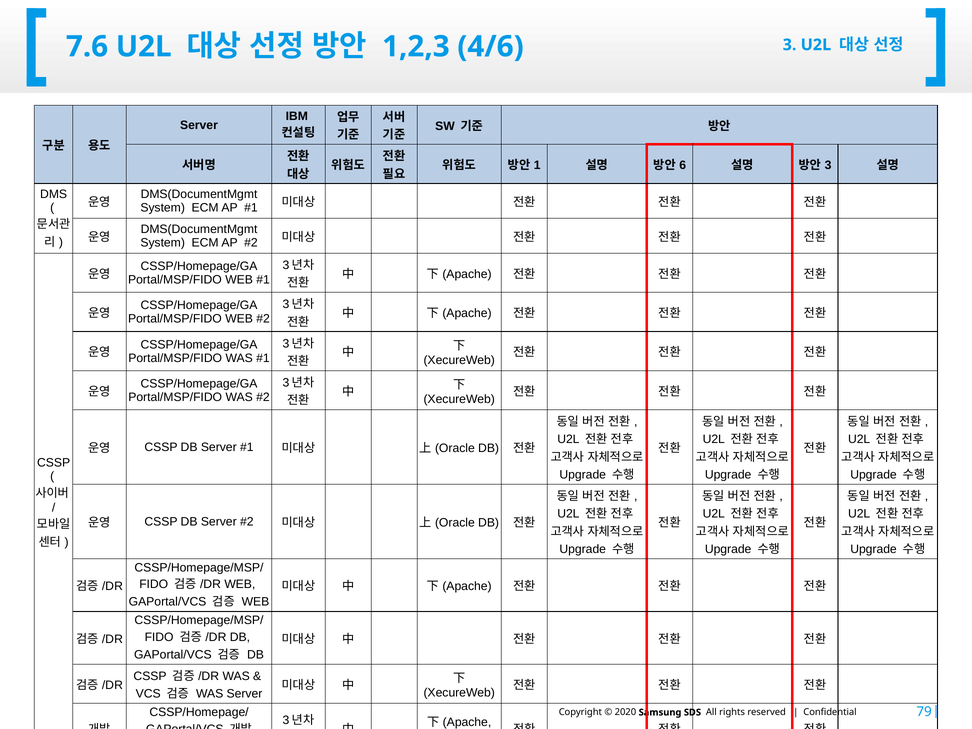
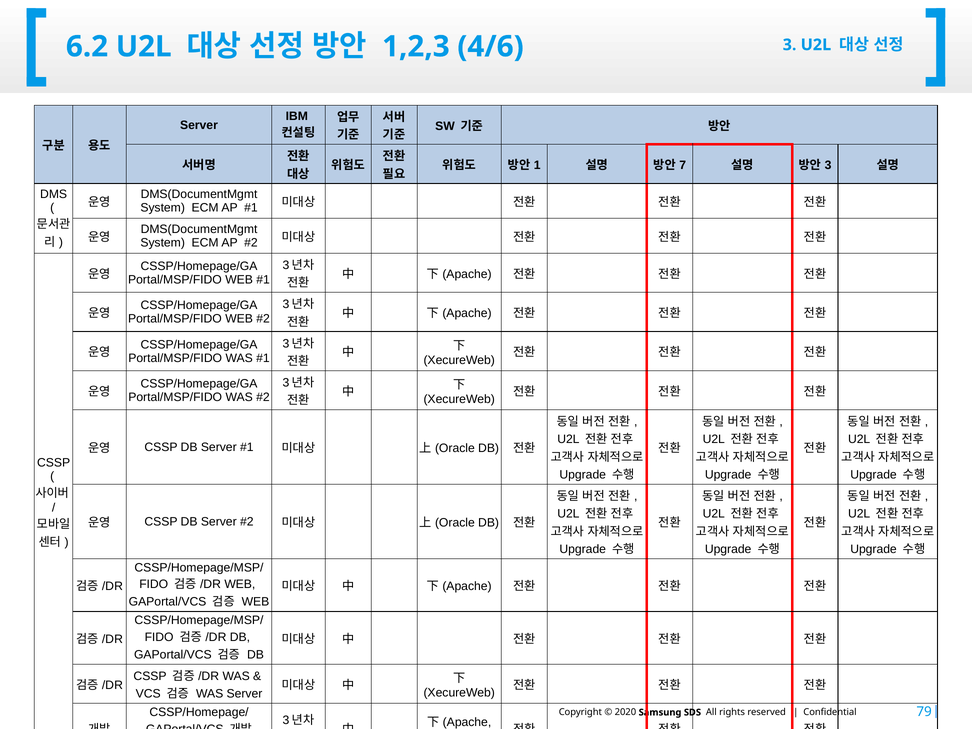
7.6: 7.6 -> 6.2
6: 6 -> 7
